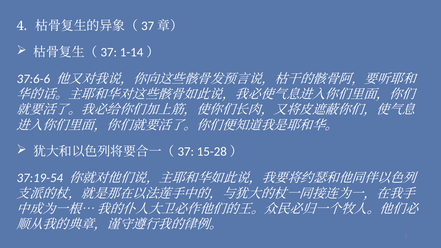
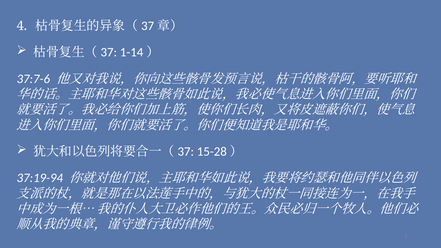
37:6-6: 37:6-6 -> 37:7-6
37:19-54: 37:19-54 -> 37:19-94
